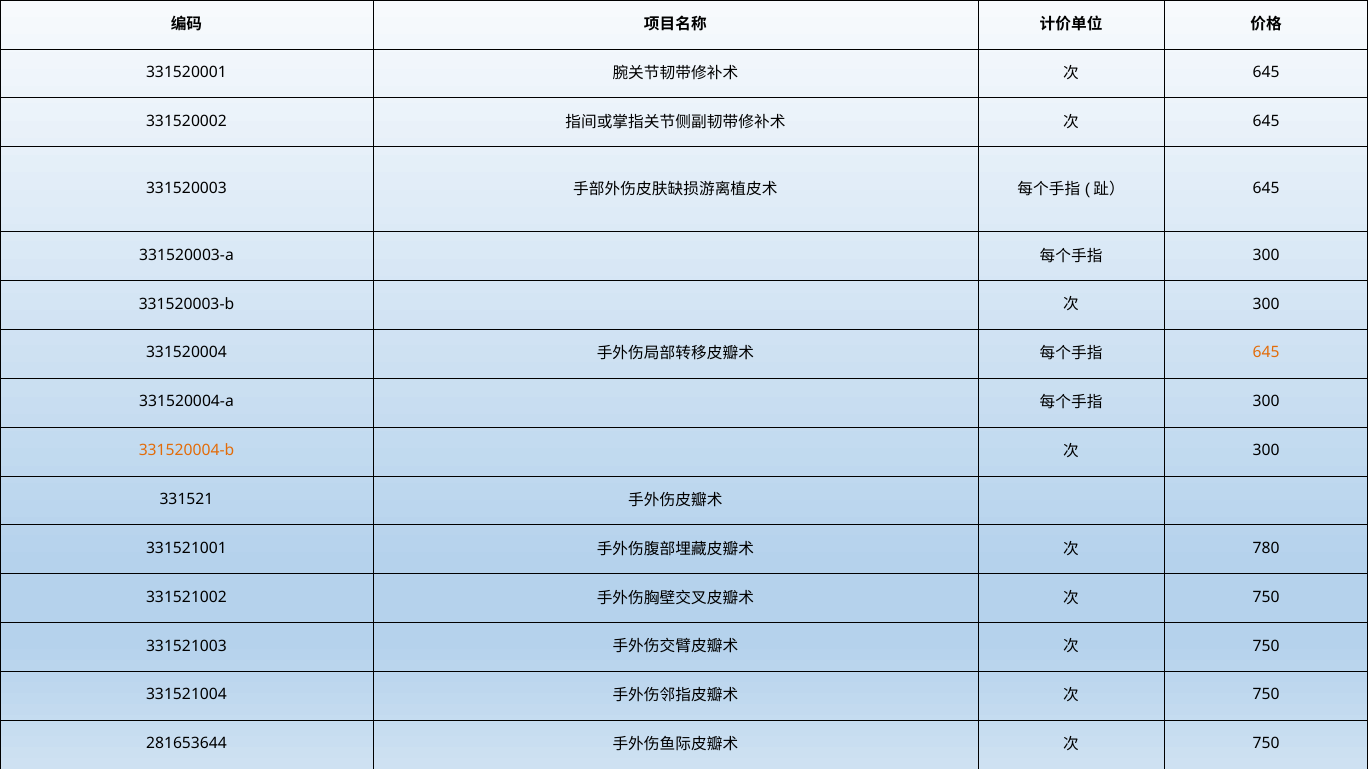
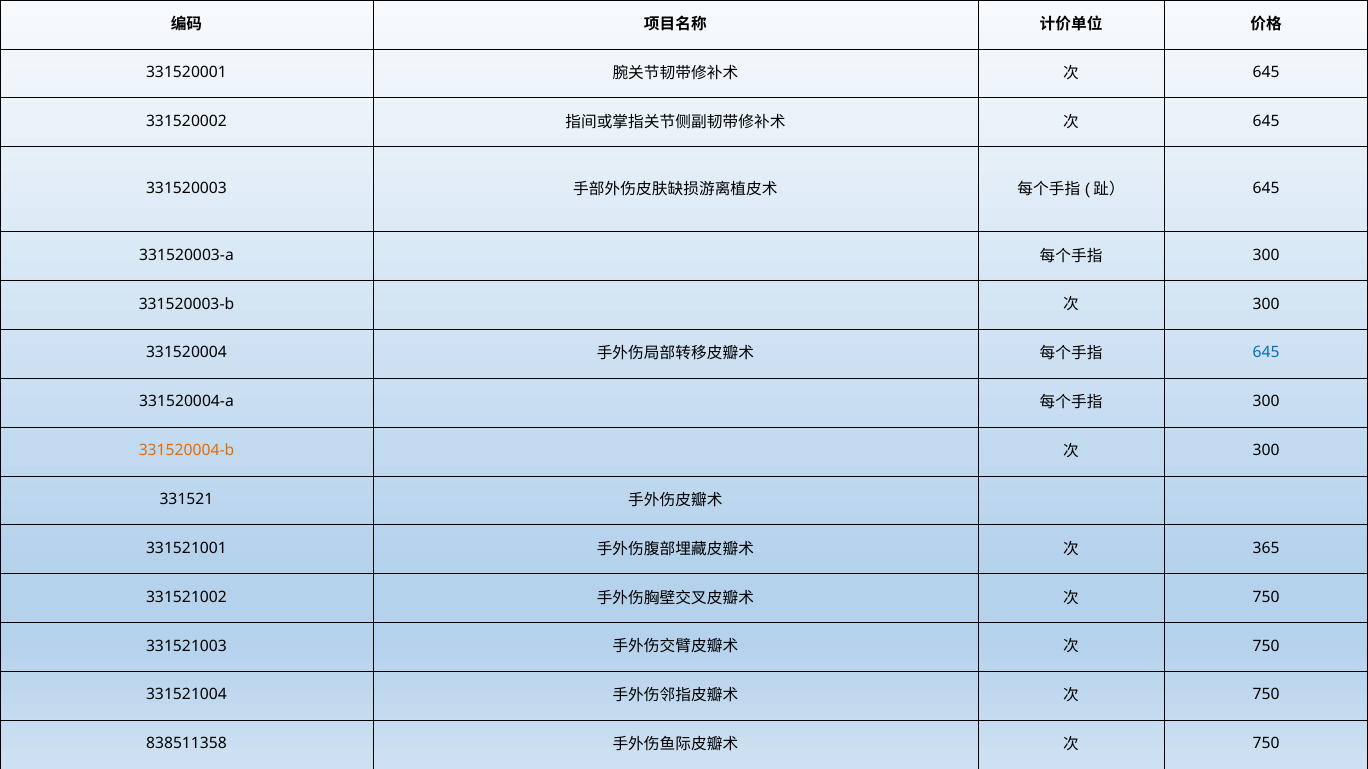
645 at (1266, 353) colour: orange -> blue
780: 780 -> 365
281653644: 281653644 -> 838511358
